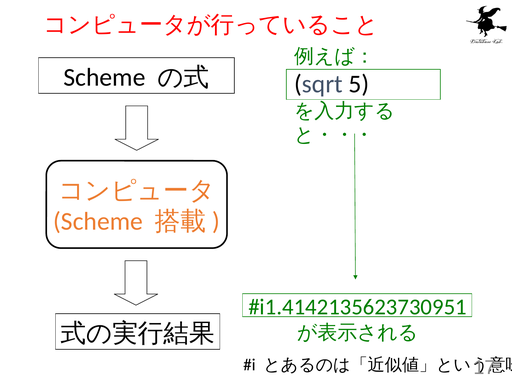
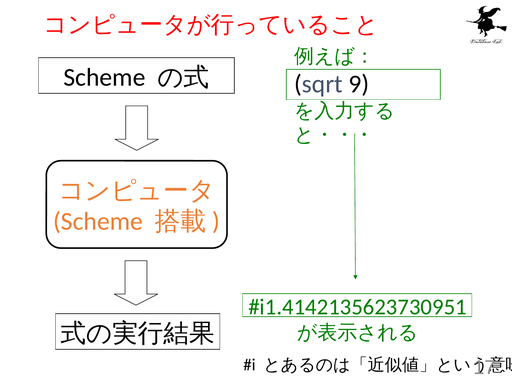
5: 5 -> 9
